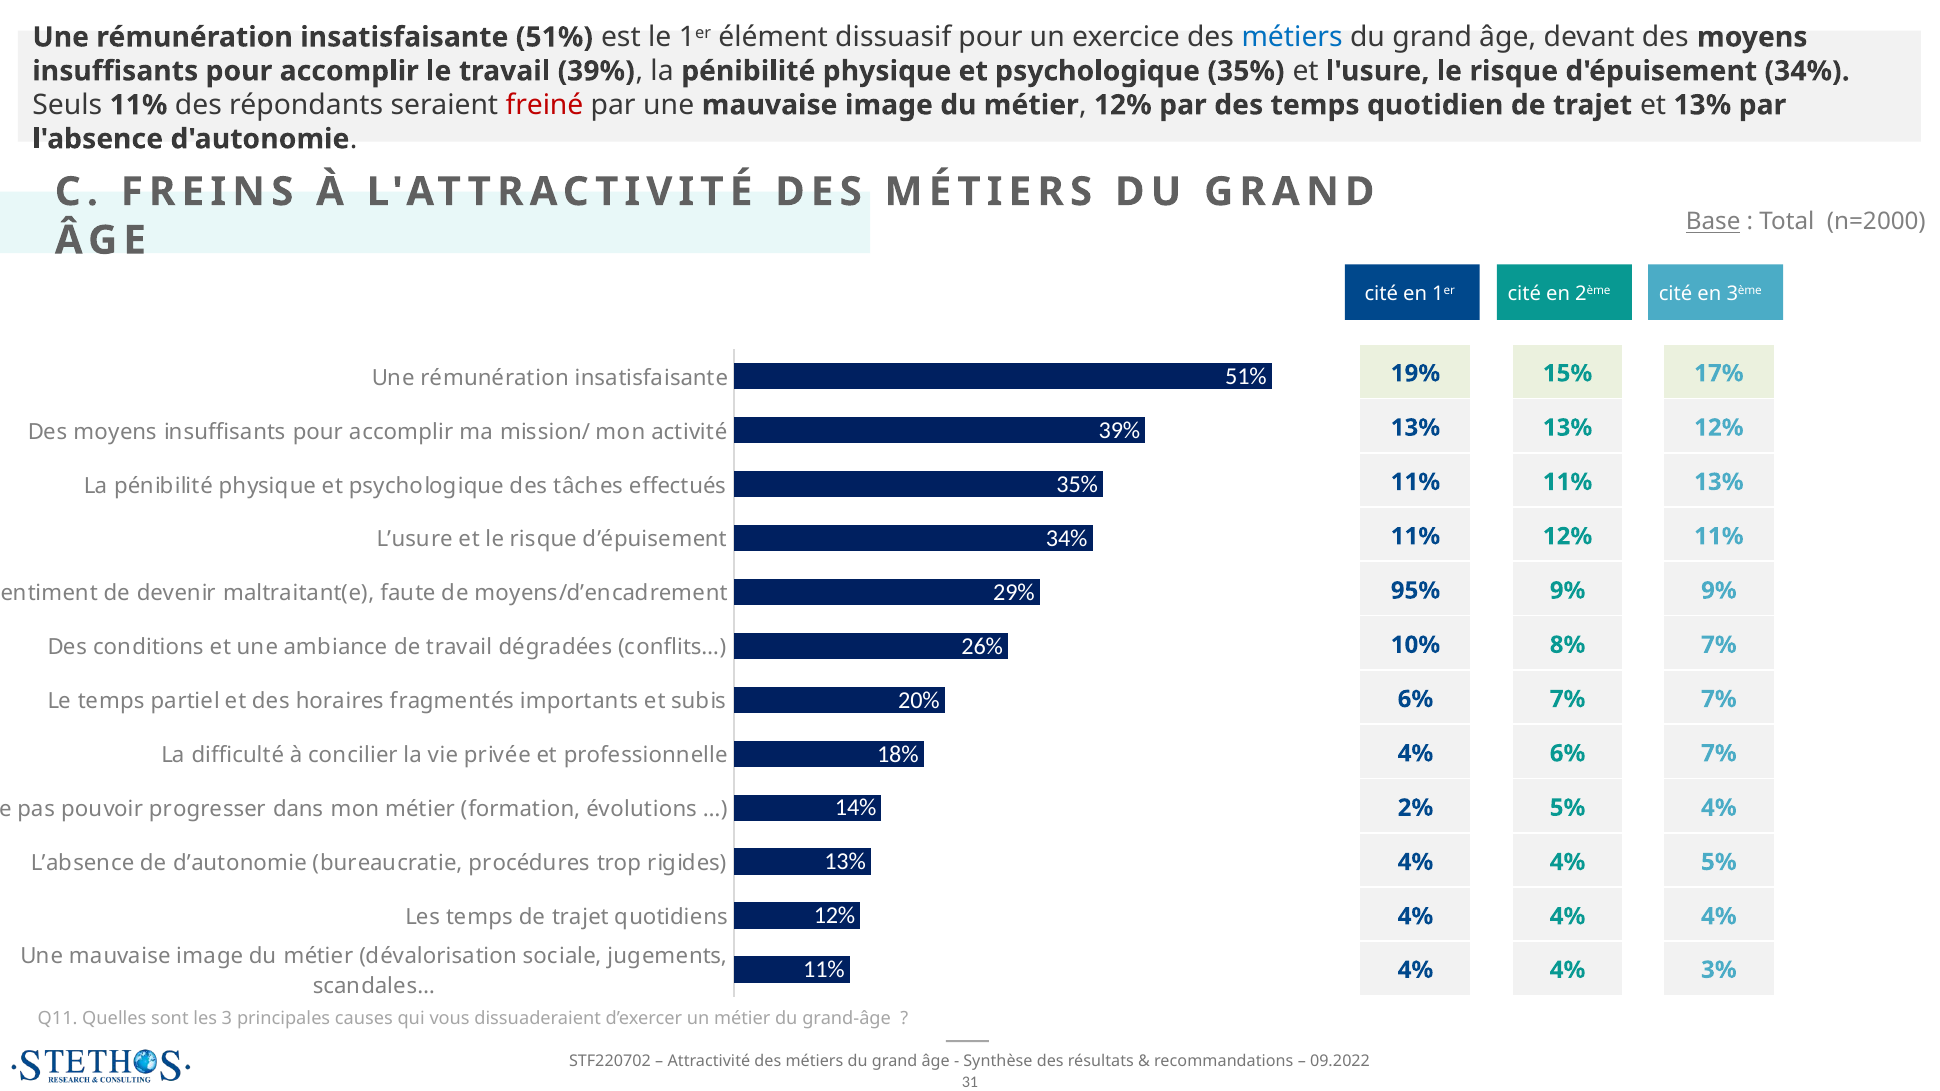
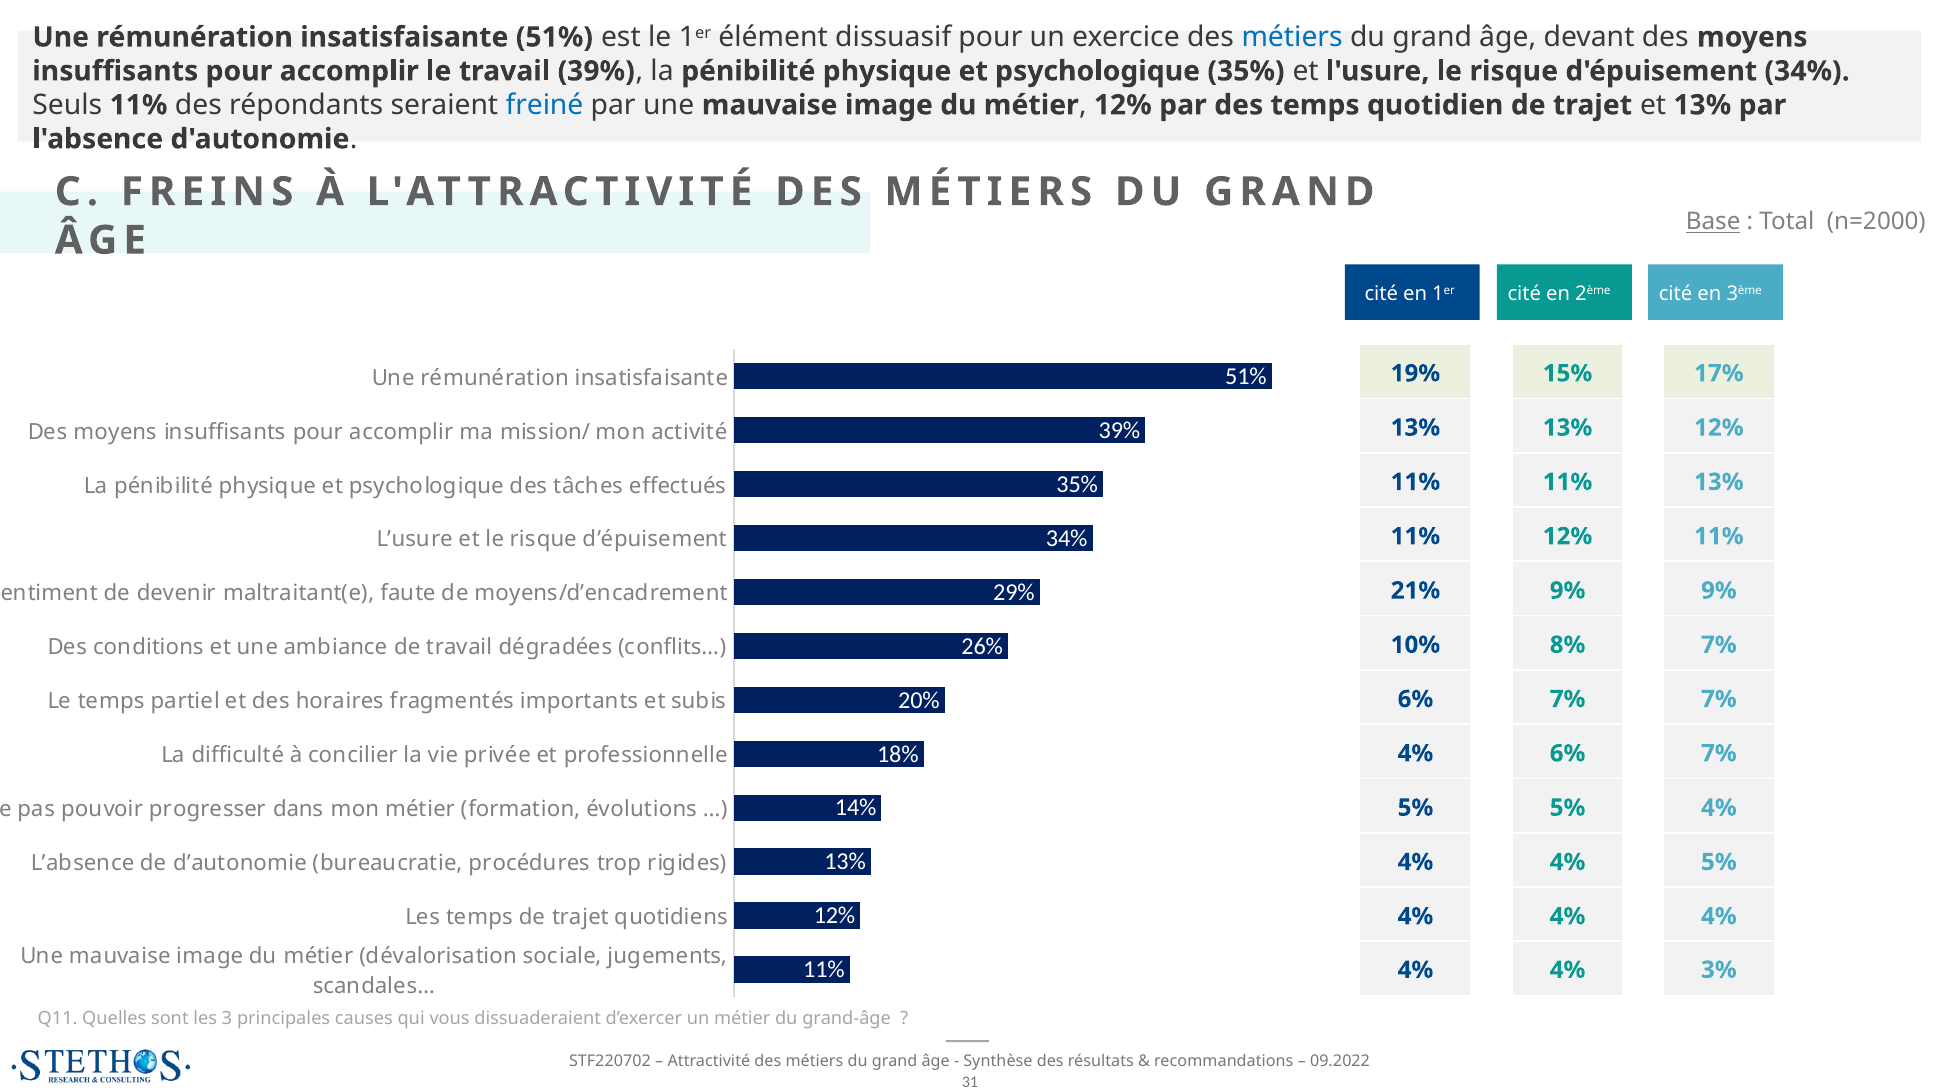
freiné colour: red -> blue
95%: 95% -> 21%
2% at (1415, 808): 2% -> 5%
